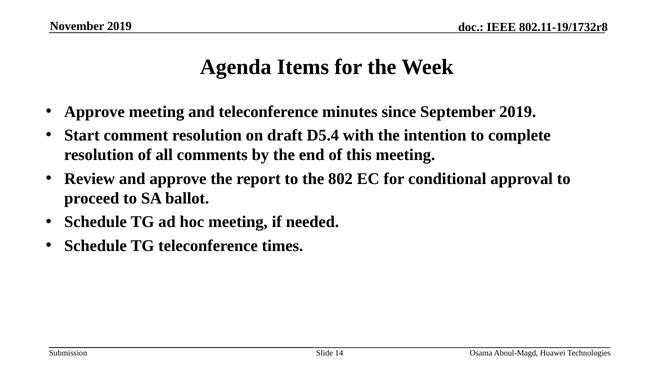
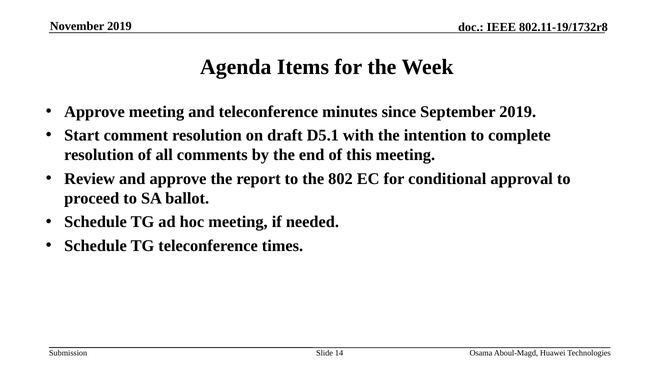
D5.4: D5.4 -> D5.1
